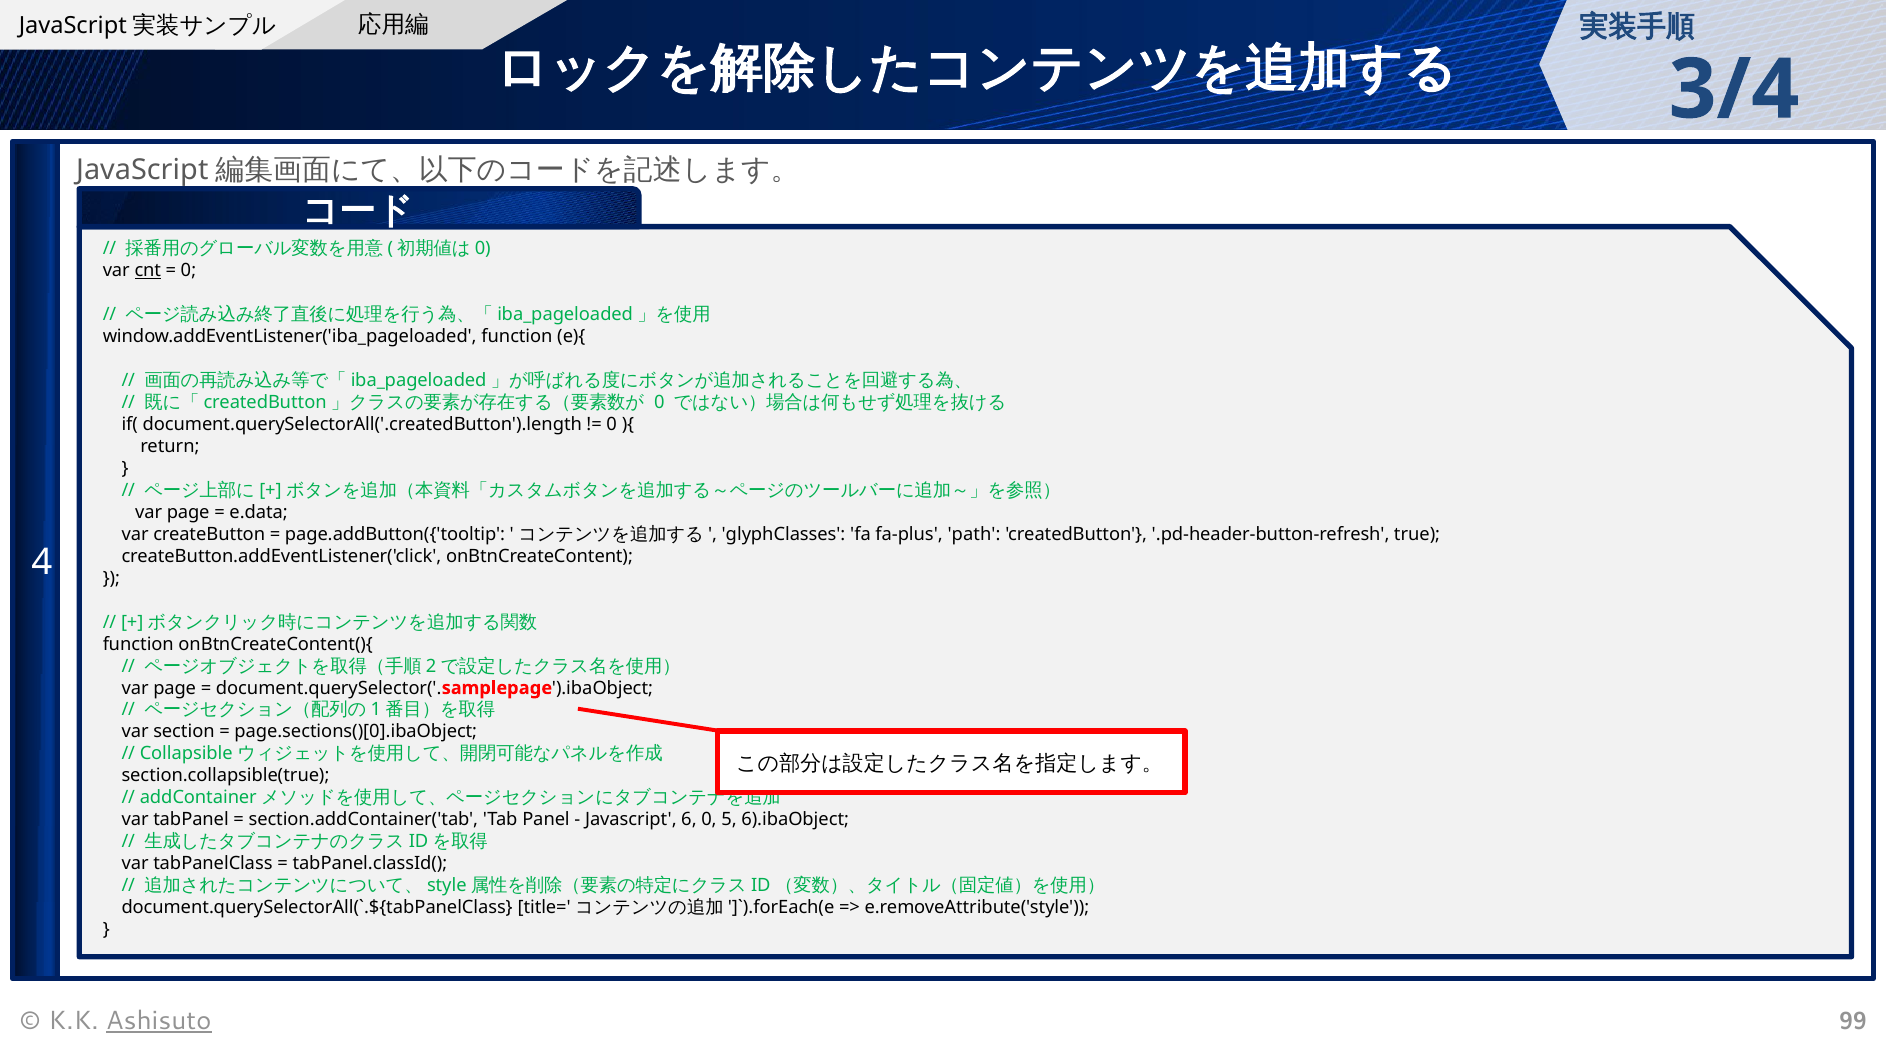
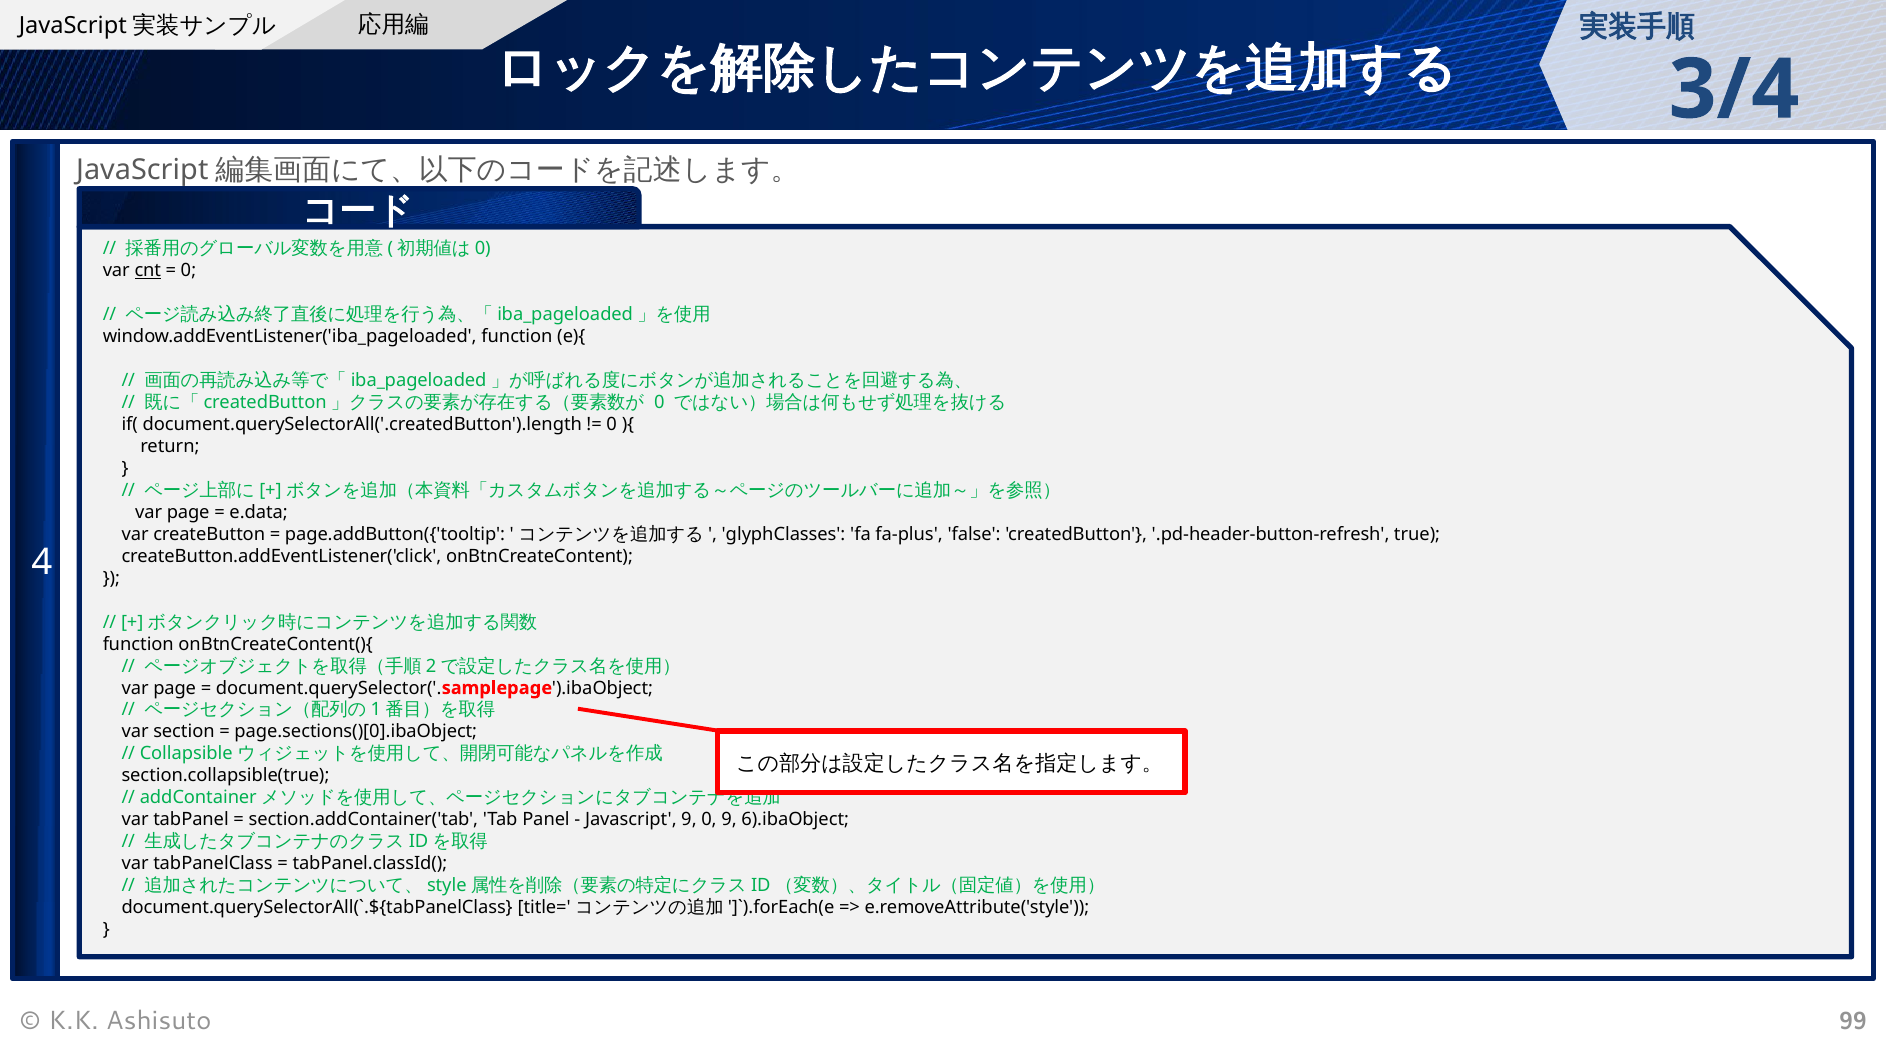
path: path -> false
Javascript 6: 6 -> 9
0 5: 5 -> 9
Ashisuto underline: present -> none
